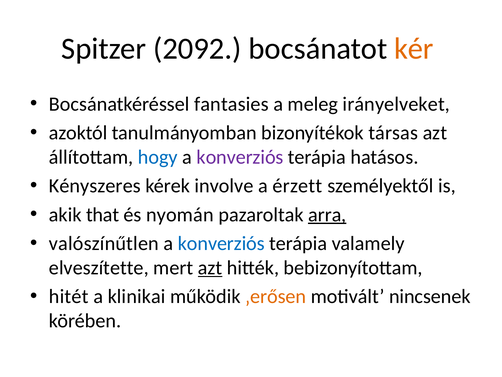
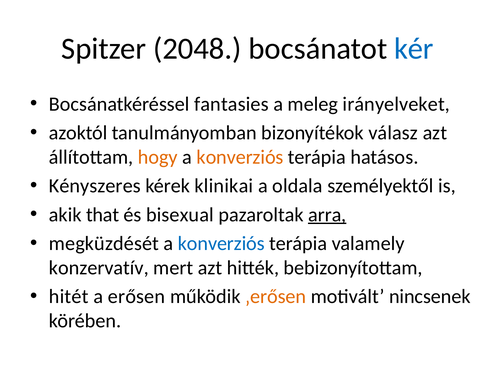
2092: 2092 -> 2048
kér colour: orange -> blue
társas: társas -> válasz
hogy colour: blue -> orange
konverziós at (240, 157) colour: purple -> orange
involve: involve -> klinikai
érzett: érzett -> oldala
nyomán: nyomán -> bisexual
valószínűtlen: valószínűtlen -> megküzdését
elveszítette: elveszítette -> konzervatív
azt at (210, 267) underline: present -> none
klinikai: klinikai -> erősen
